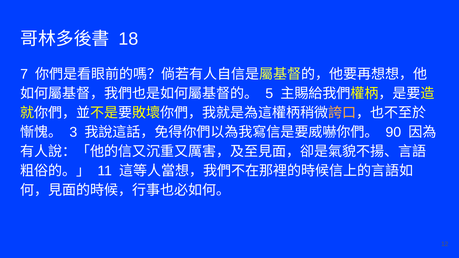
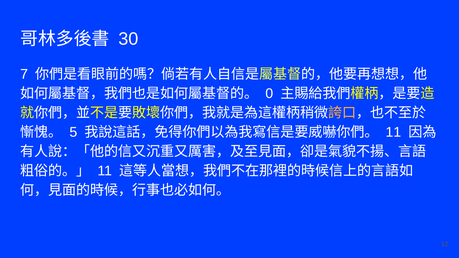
18: 18 -> 30
5: 5 -> 0
3: 3 -> 5
90 at (393, 132): 90 -> 11
